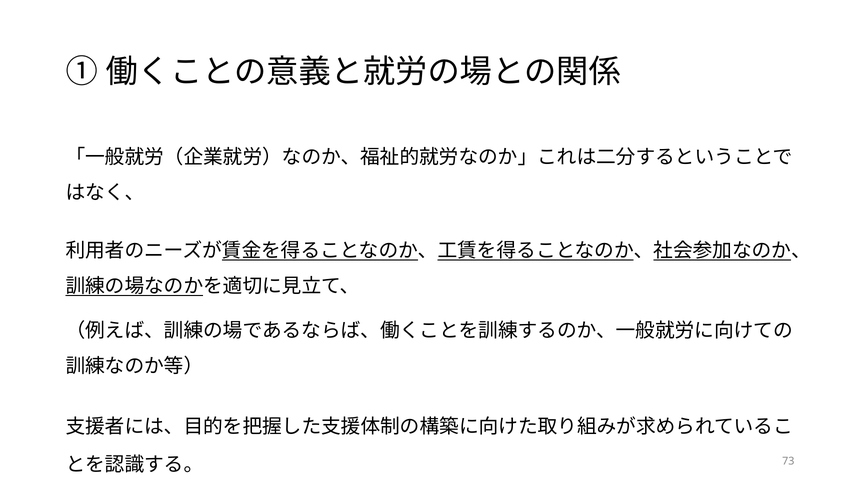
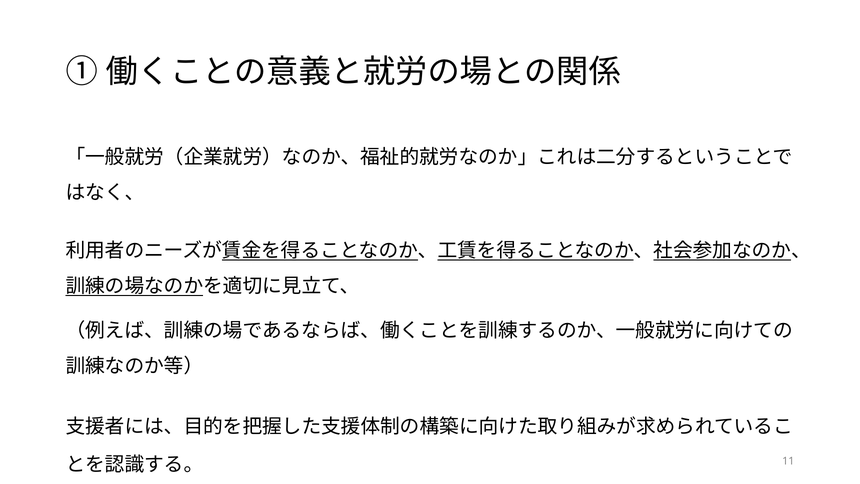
73: 73 -> 11
